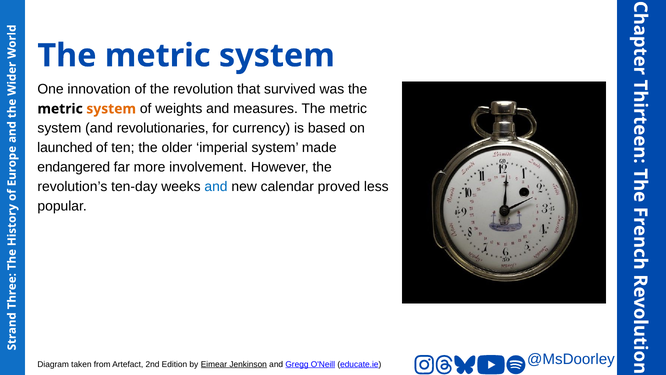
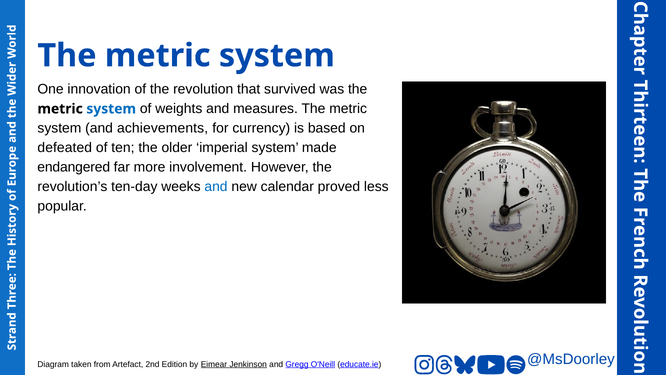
system at (111, 109) colour: orange -> blue
revolutionaries: revolutionaries -> achievements
launched: launched -> defeated
